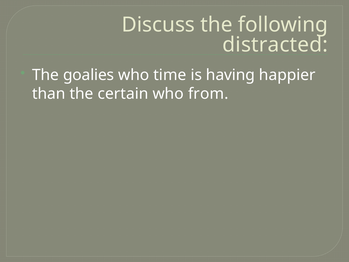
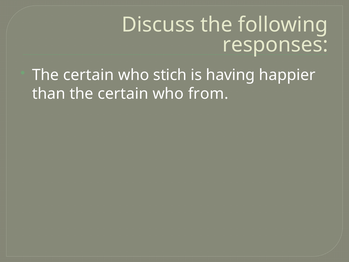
distracted: distracted -> responses
goalies at (89, 75): goalies -> certain
time: time -> stich
